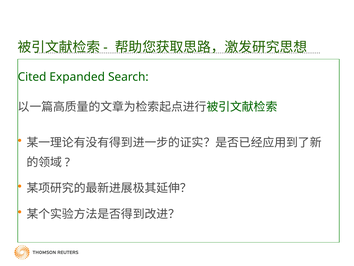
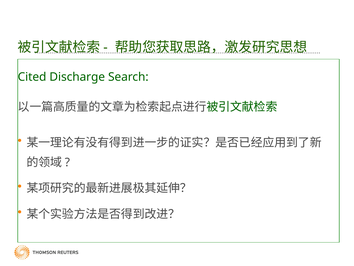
Expanded: Expanded -> Discharge
